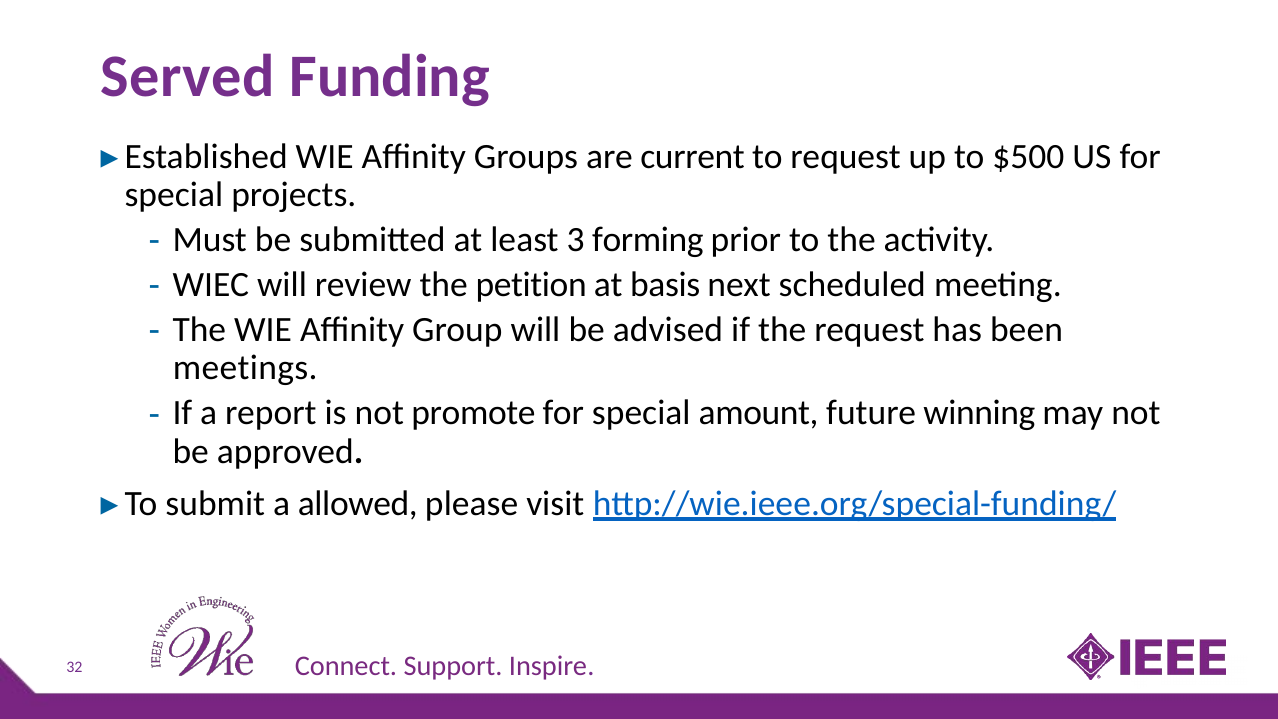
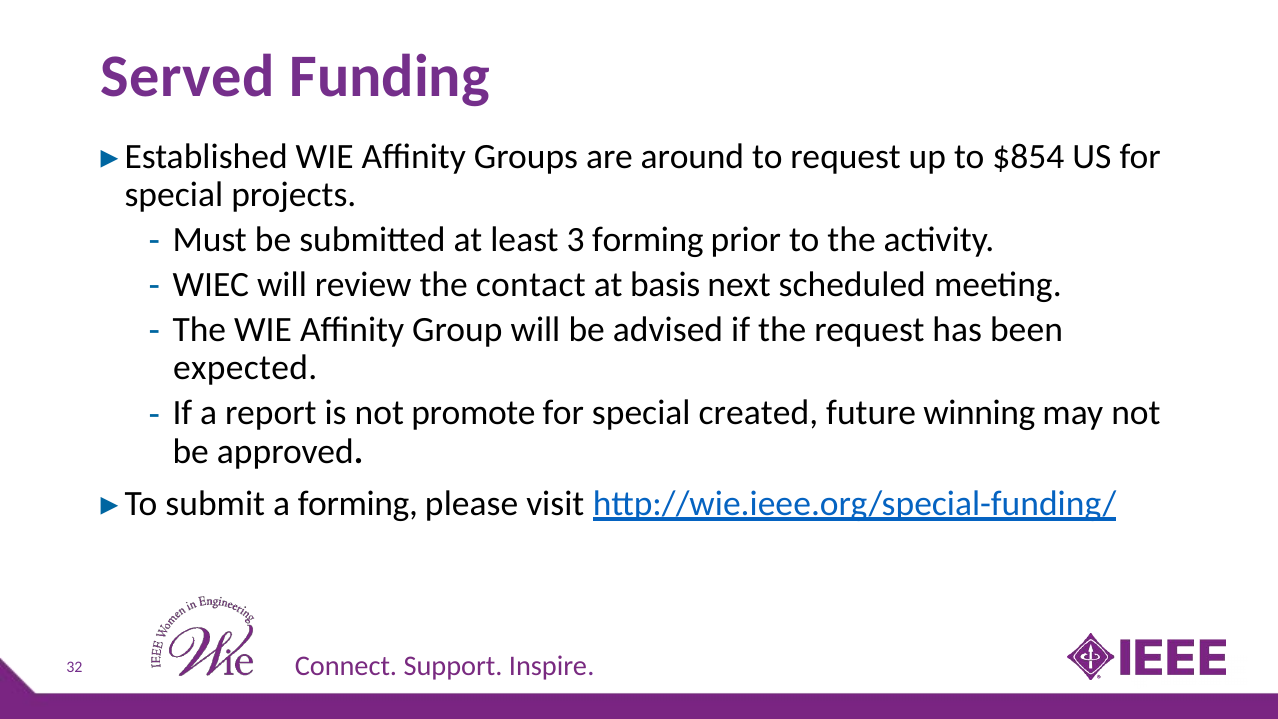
current: current -> around
$500: $500 -> $854
petition: petition -> contact
meetings: meetings -> expected
amount: amount -> created
a allowed: allowed -> forming
